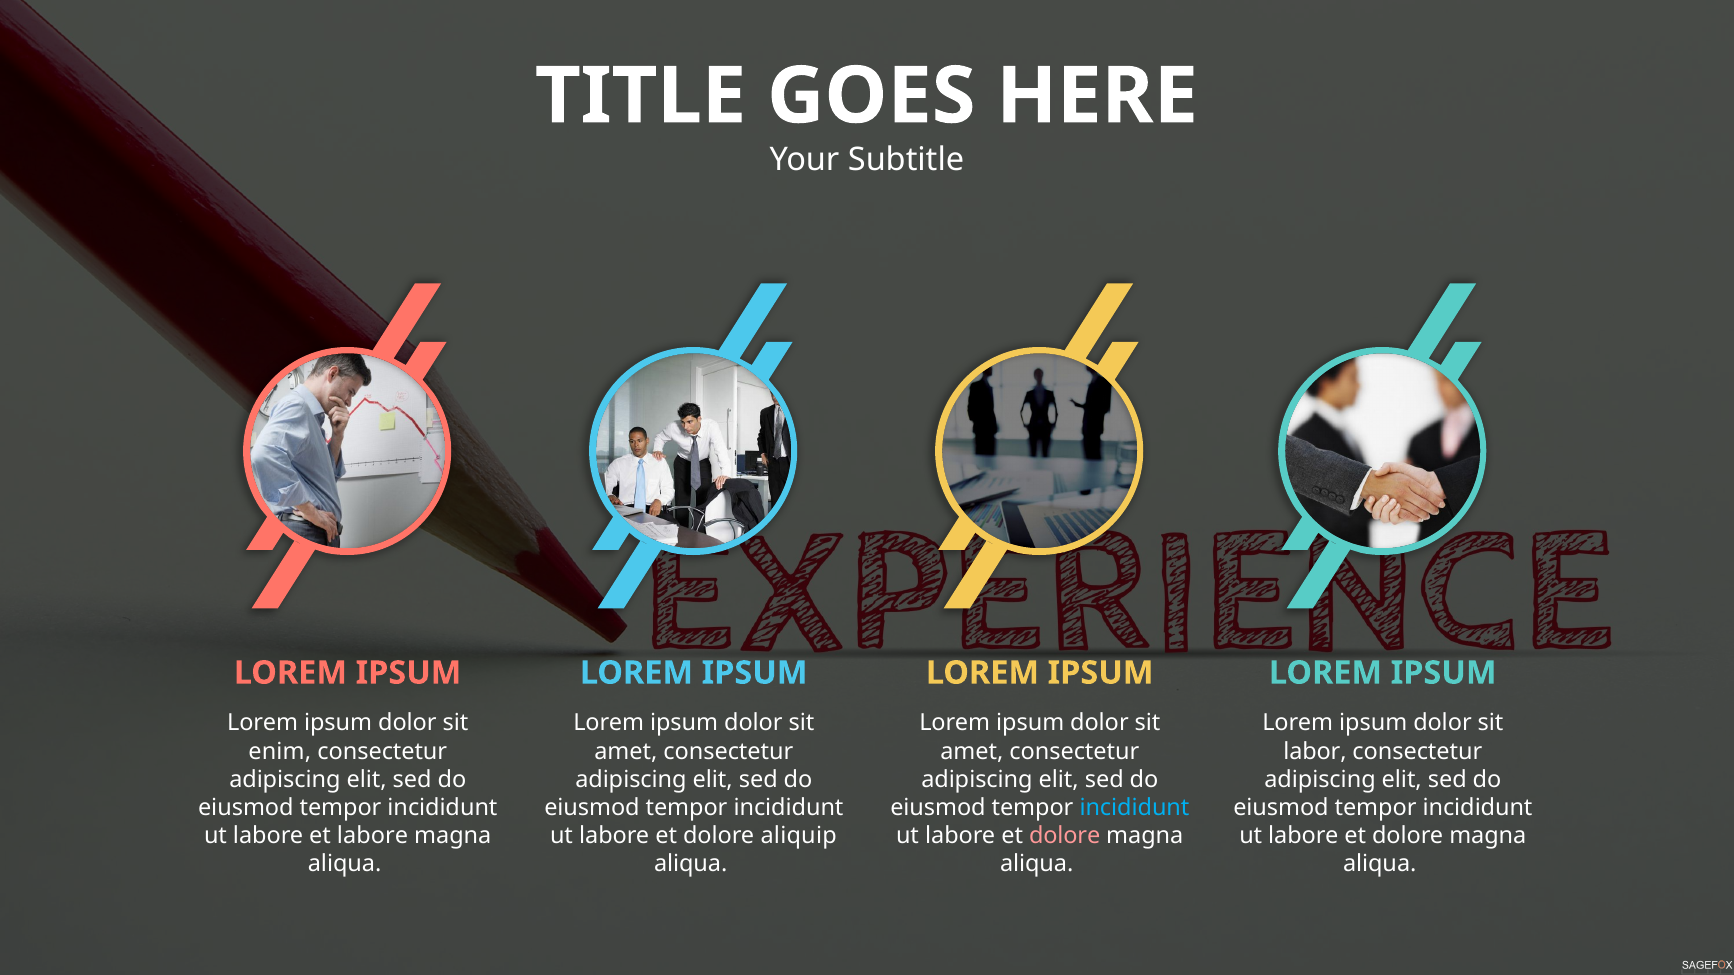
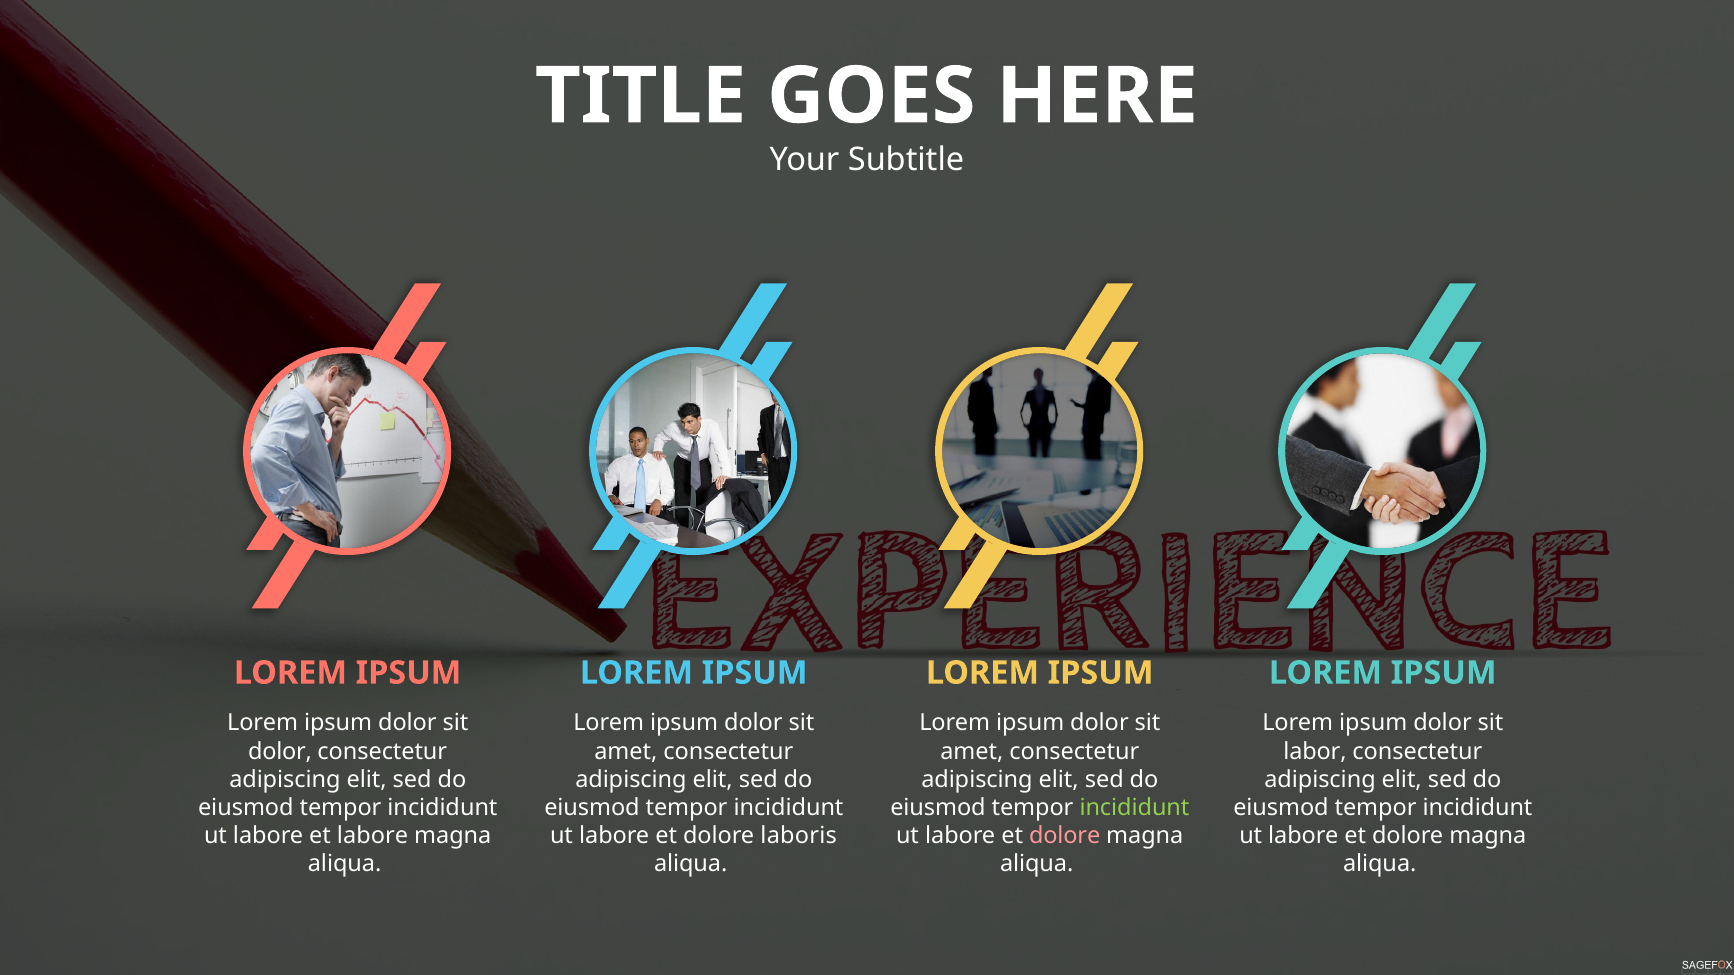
enim at (280, 752): enim -> dolor
incididunt at (1134, 808) colour: light blue -> light green
aliquip: aliquip -> laboris
